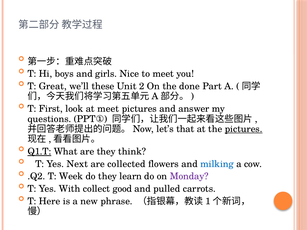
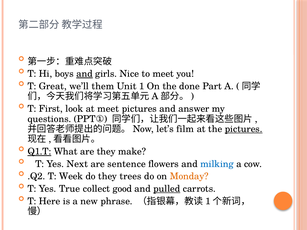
and at (84, 74) underline: none -> present
these: these -> them
2: 2 -> 1
that: that -> film
think: think -> make
collected: collected -> sentence
learn: learn -> trees
Monday colour: purple -> orange
With: With -> True
pulled underline: none -> present
